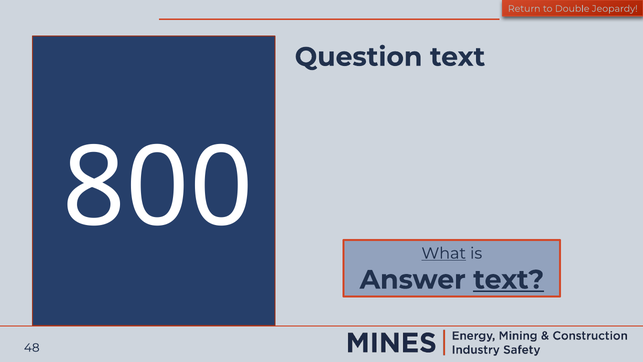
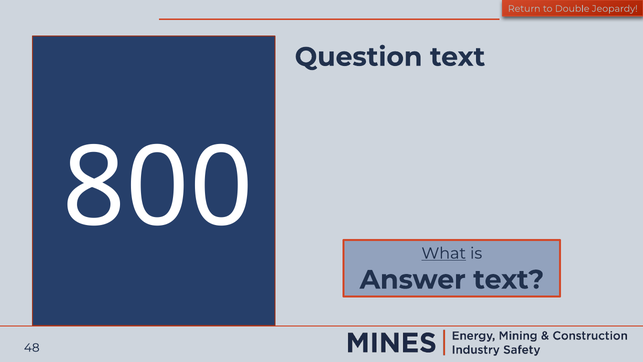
text at (509, 280) underline: present -> none
